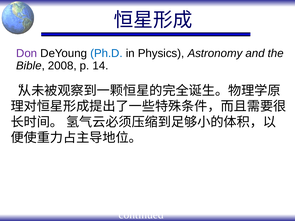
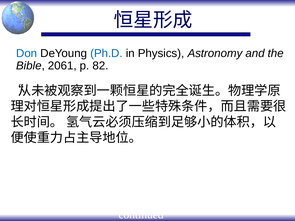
Don colour: purple -> blue
2008: 2008 -> 2061
14: 14 -> 82
